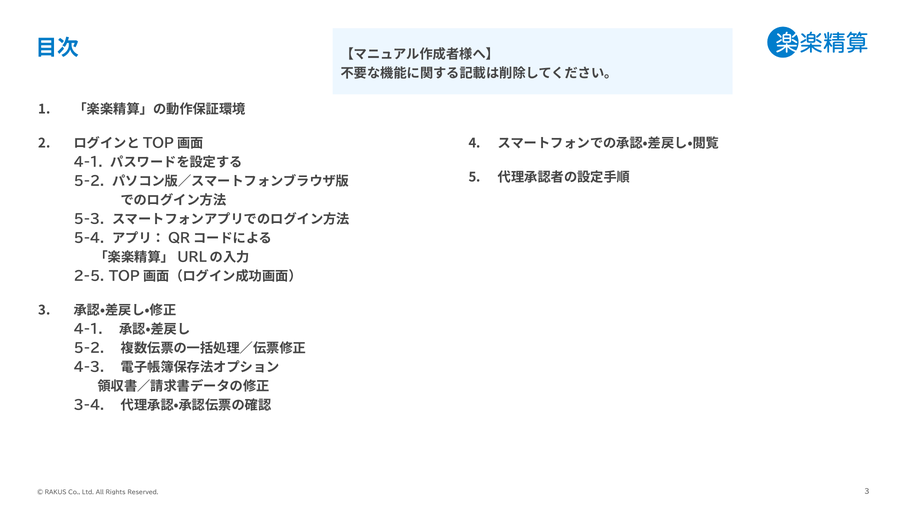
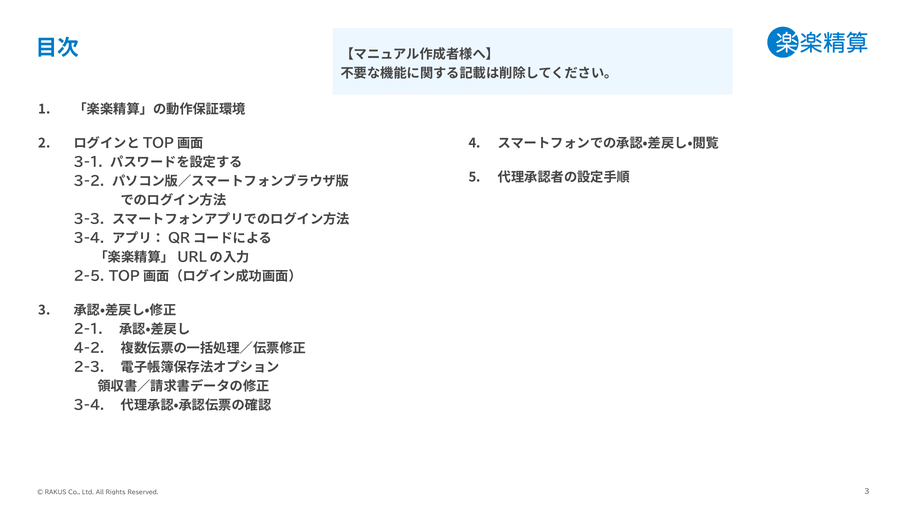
4-1 at (88, 163): 4-1 -> 3-1
5-2 at (89, 182): 5-2 -> 3-2
5-3: 5-3 -> 3-3
5-4 at (89, 239): 5-4 -> 3-4
4-1 at (88, 330): 4-1 -> 2-1
5-2 at (89, 349): 5-2 -> 4-2
4-3: 4-3 -> 2-3
